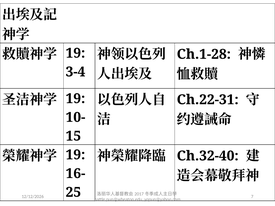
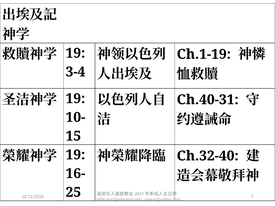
Ch.1-28: Ch.1-28 -> Ch.1-19
Ch.22-31: Ch.22-31 -> Ch.40-31
